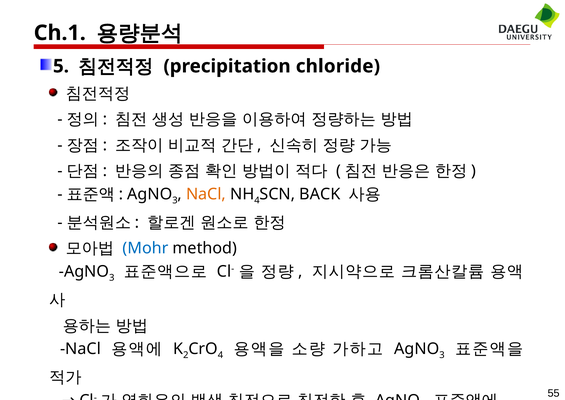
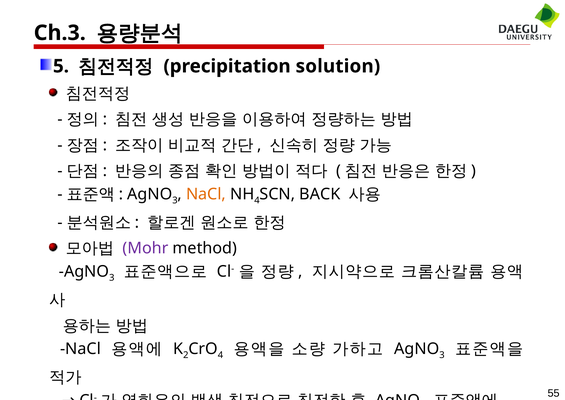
Ch.1: Ch.1 -> Ch.3
chloride: chloride -> solution
Mohr colour: blue -> purple
